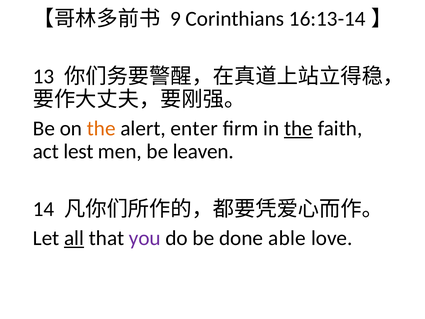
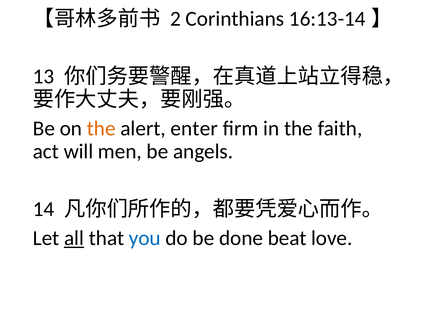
9: 9 -> 2
the at (298, 128) underline: present -> none
lest: lest -> will
leaven: leaven -> angels
you colour: purple -> blue
able: able -> beat
